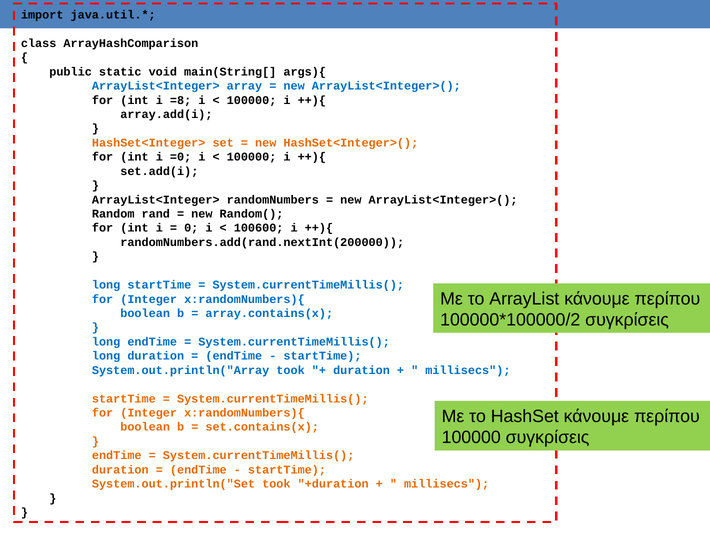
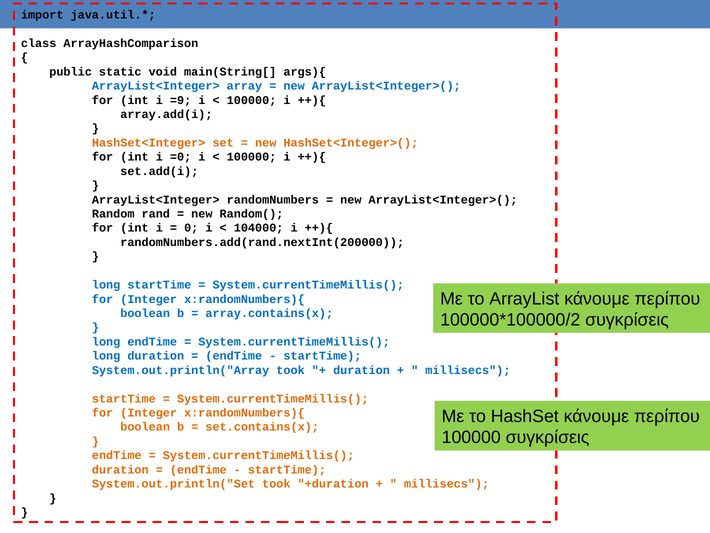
=8: =8 -> =9
100600: 100600 -> 104000
